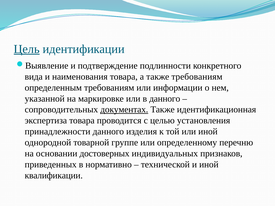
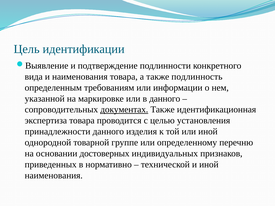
Цель underline: present -> none
также требованиям: требованиям -> подлинность
квалификации at (54, 176): квалификации -> наименования
